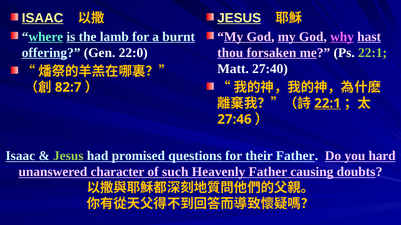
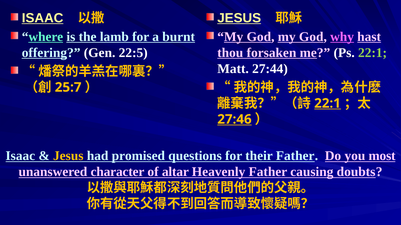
22:0: 22:0 -> 22:5
27:40: 27:40 -> 27:44
82:7: 82:7 -> 25:7
27:46 underline: none -> present
Jesus at (68, 156) colour: light green -> yellow
hard: hard -> most
such: such -> altar
